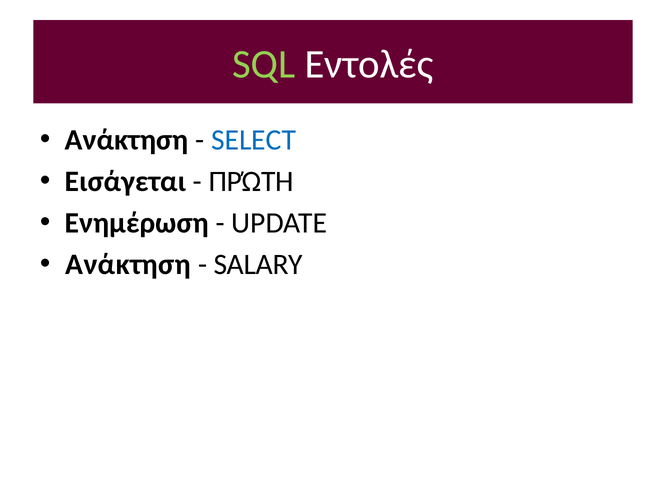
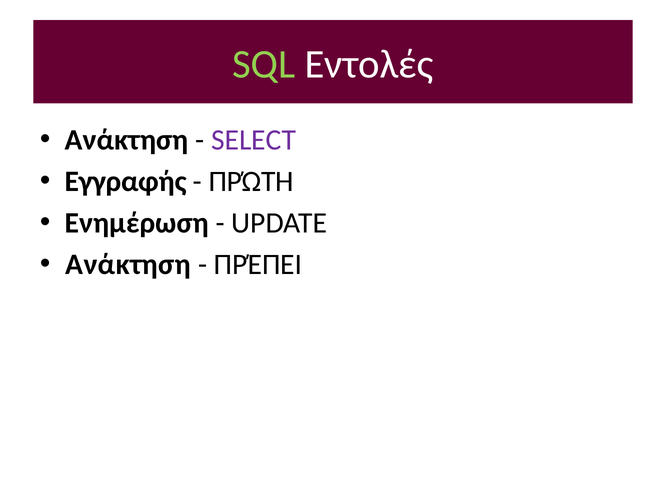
SELECT colour: blue -> purple
Εισάγεται: Εισάγεται -> Εγγραφής
SALARY: SALARY -> ΠΡΈΠΕΙ
